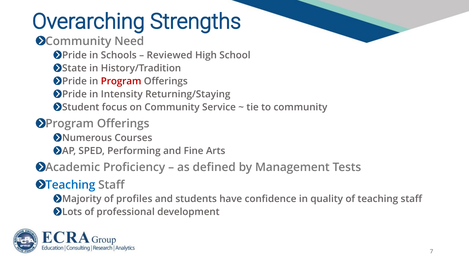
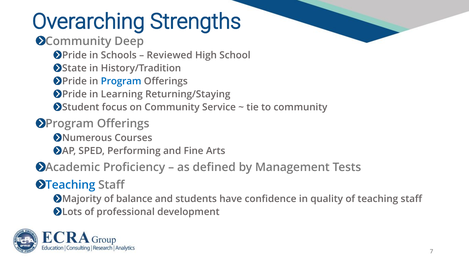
Need: Need -> Deep
Program at (121, 81) colour: red -> blue
Intensity: Intensity -> Learning
profiles: profiles -> balance
